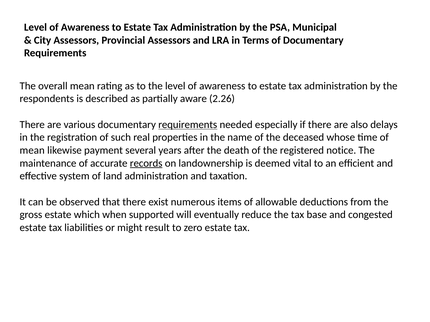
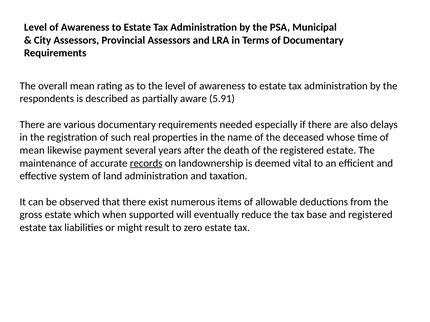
2.26: 2.26 -> 5.91
requirements at (188, 125) underline: present -> none
the registered notice: notice -> estate
and congested: congested -> registered
